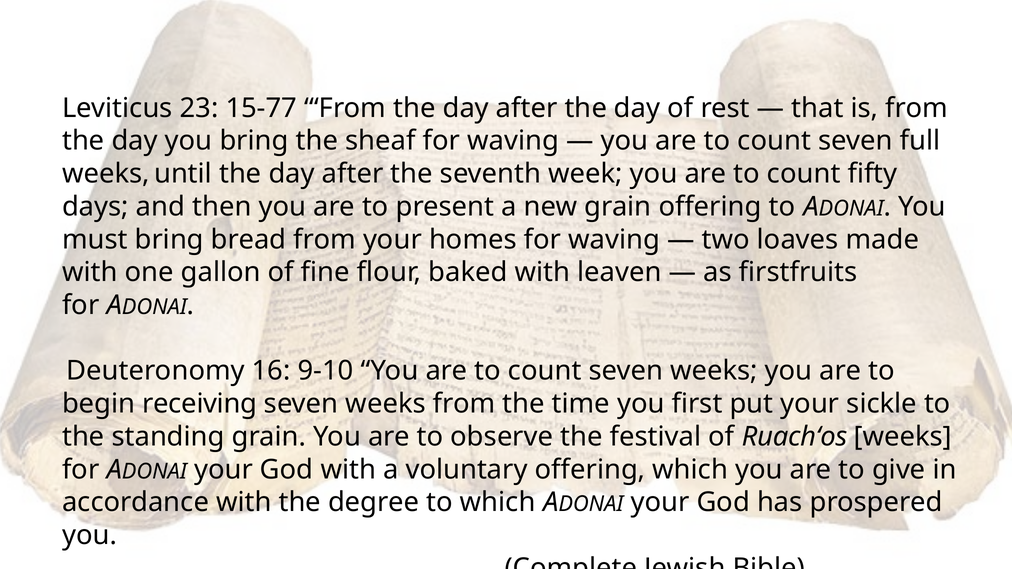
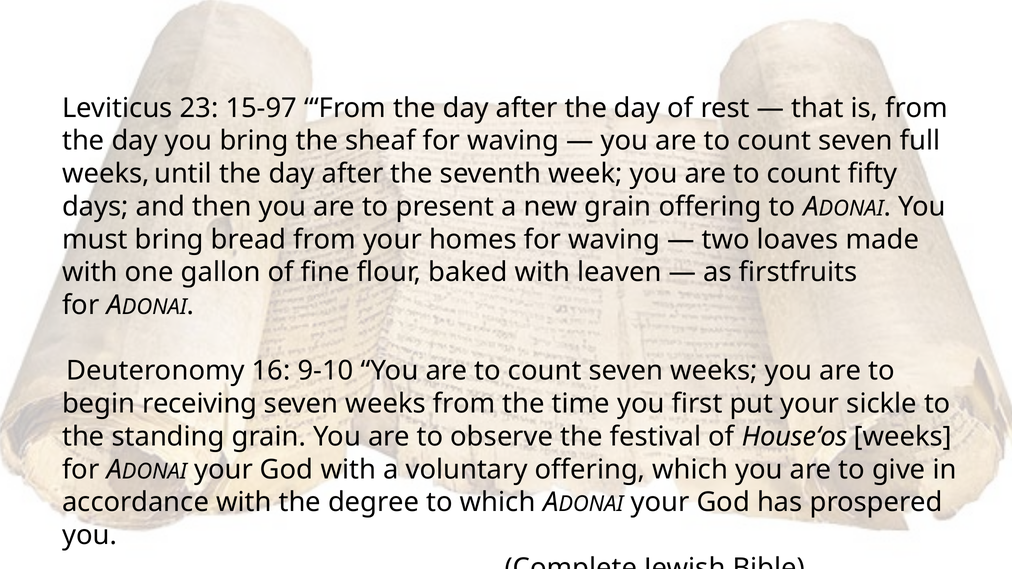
15-77: 15-77 -> 15-97
Ruach‘os: Ruach‘os -> House‘os
